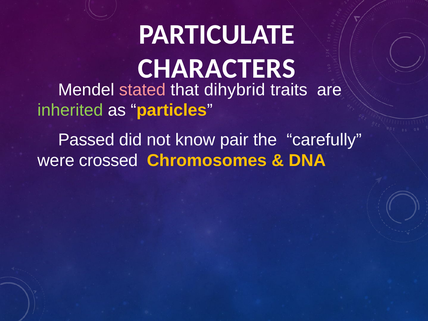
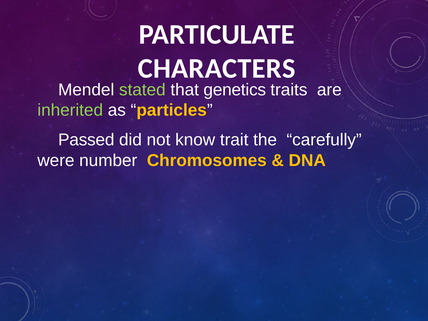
stated colour: pink -> light green
dihybrid: dihybrid -> genetics
pair: pair -> trait
crossed: crossed -> number
